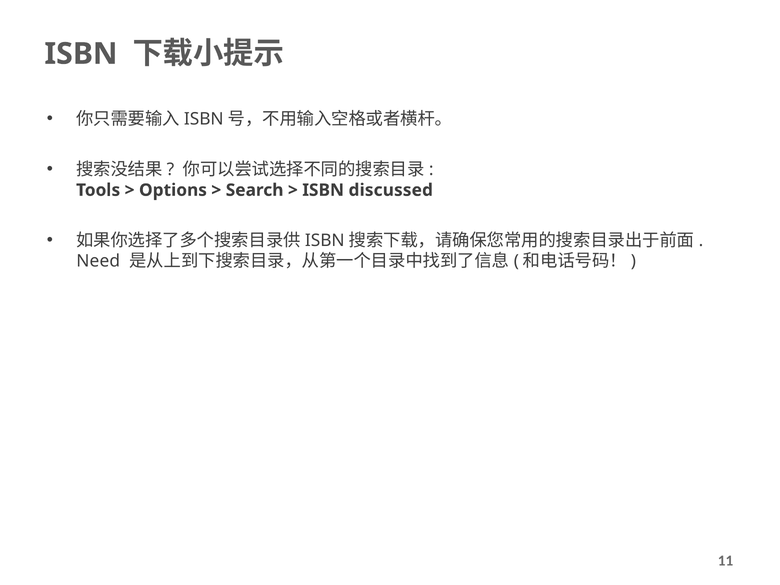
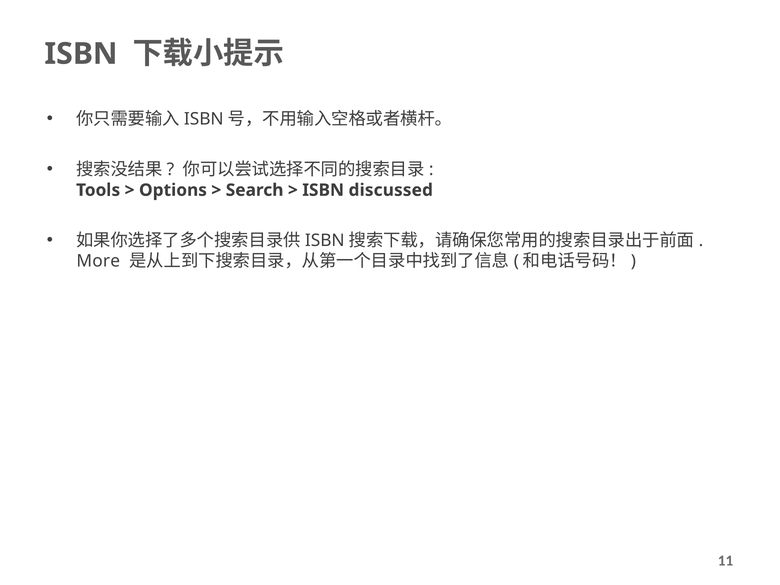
Need: Need -> More
